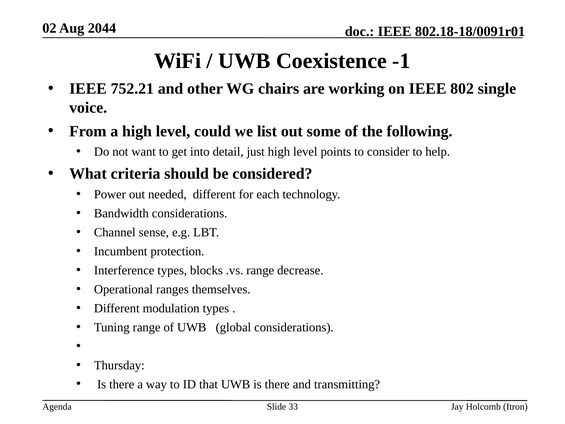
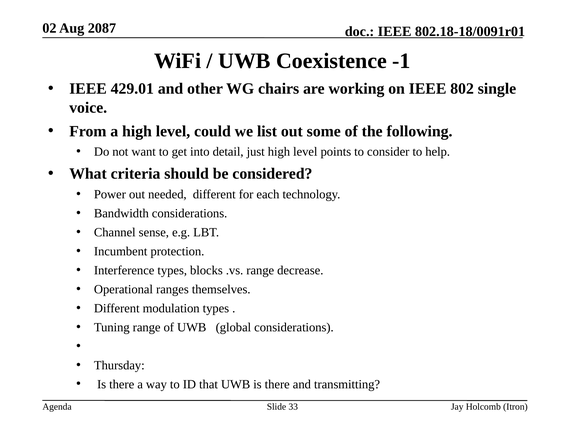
2044: 2044 -> 2087
752.21: 752.21 -> 429.01
